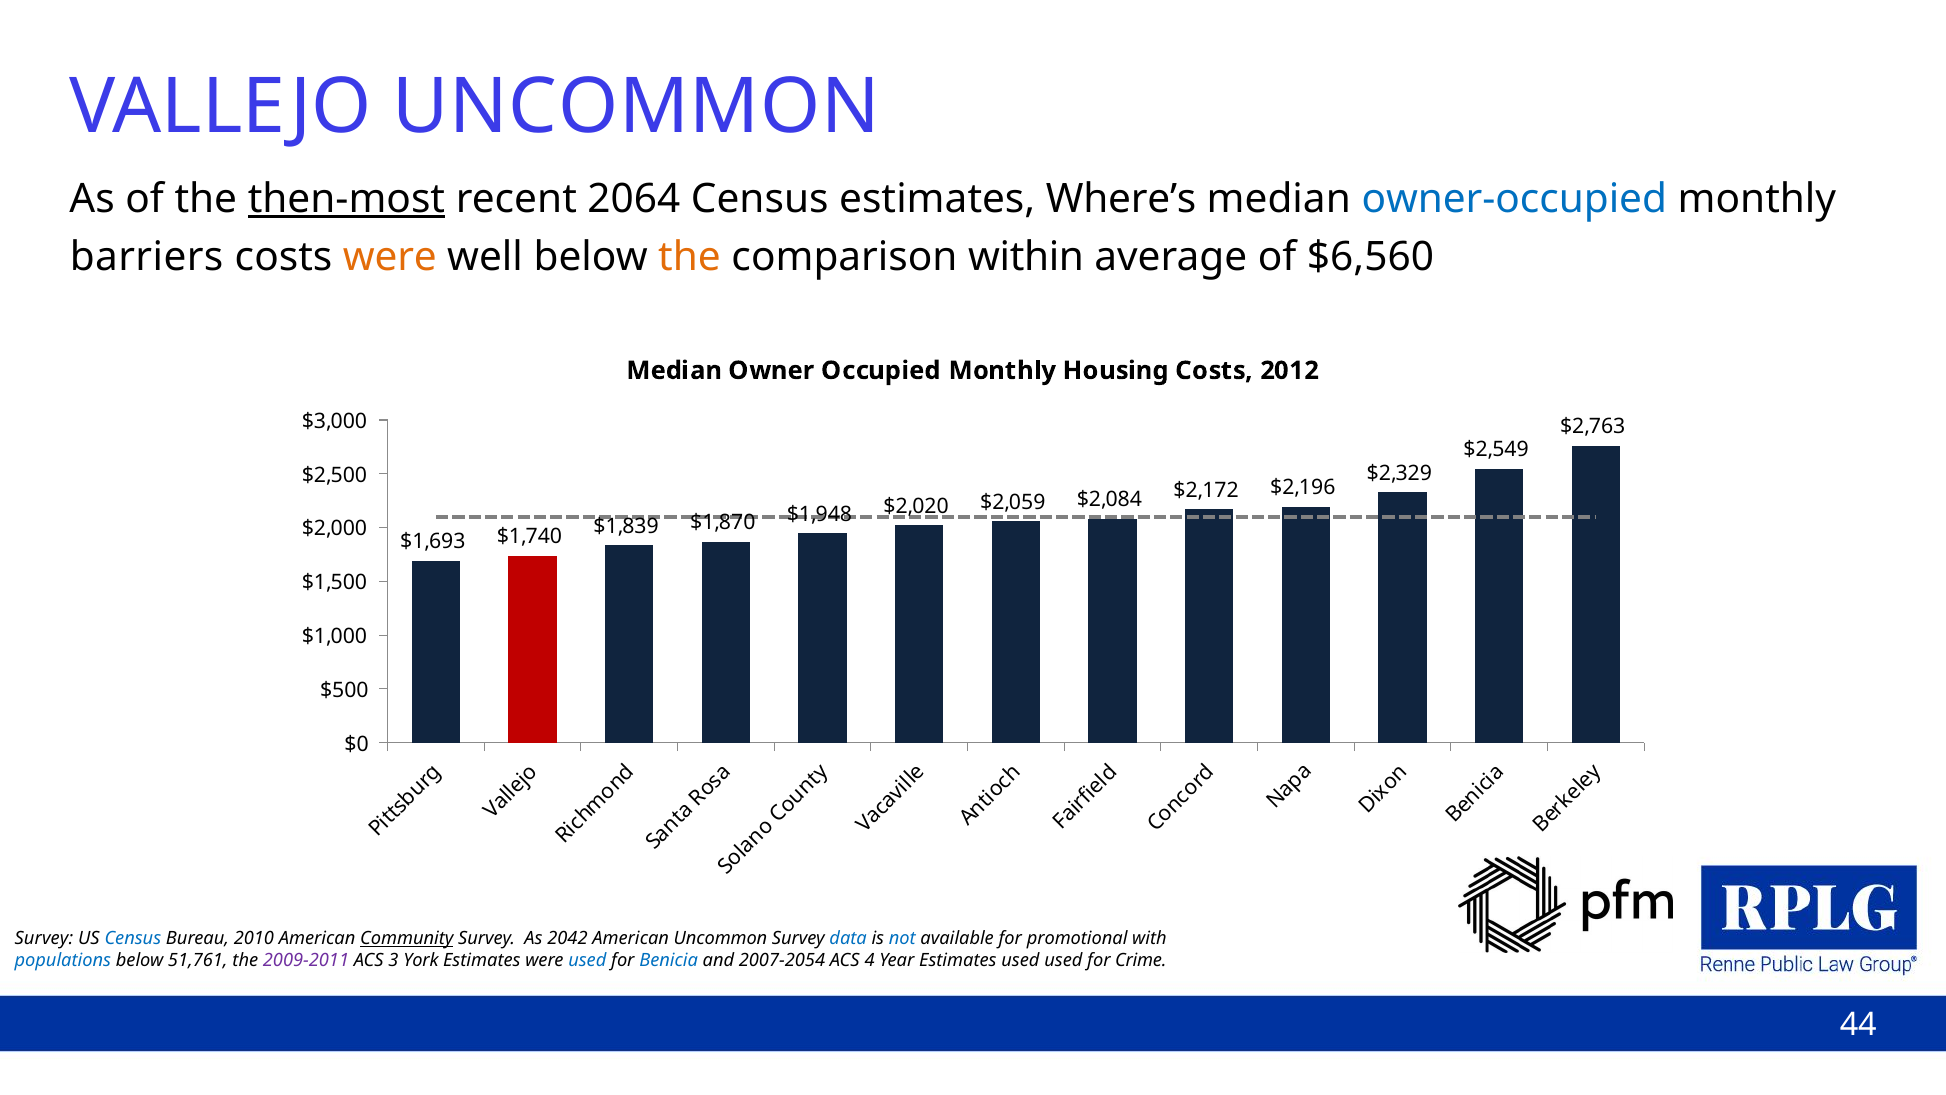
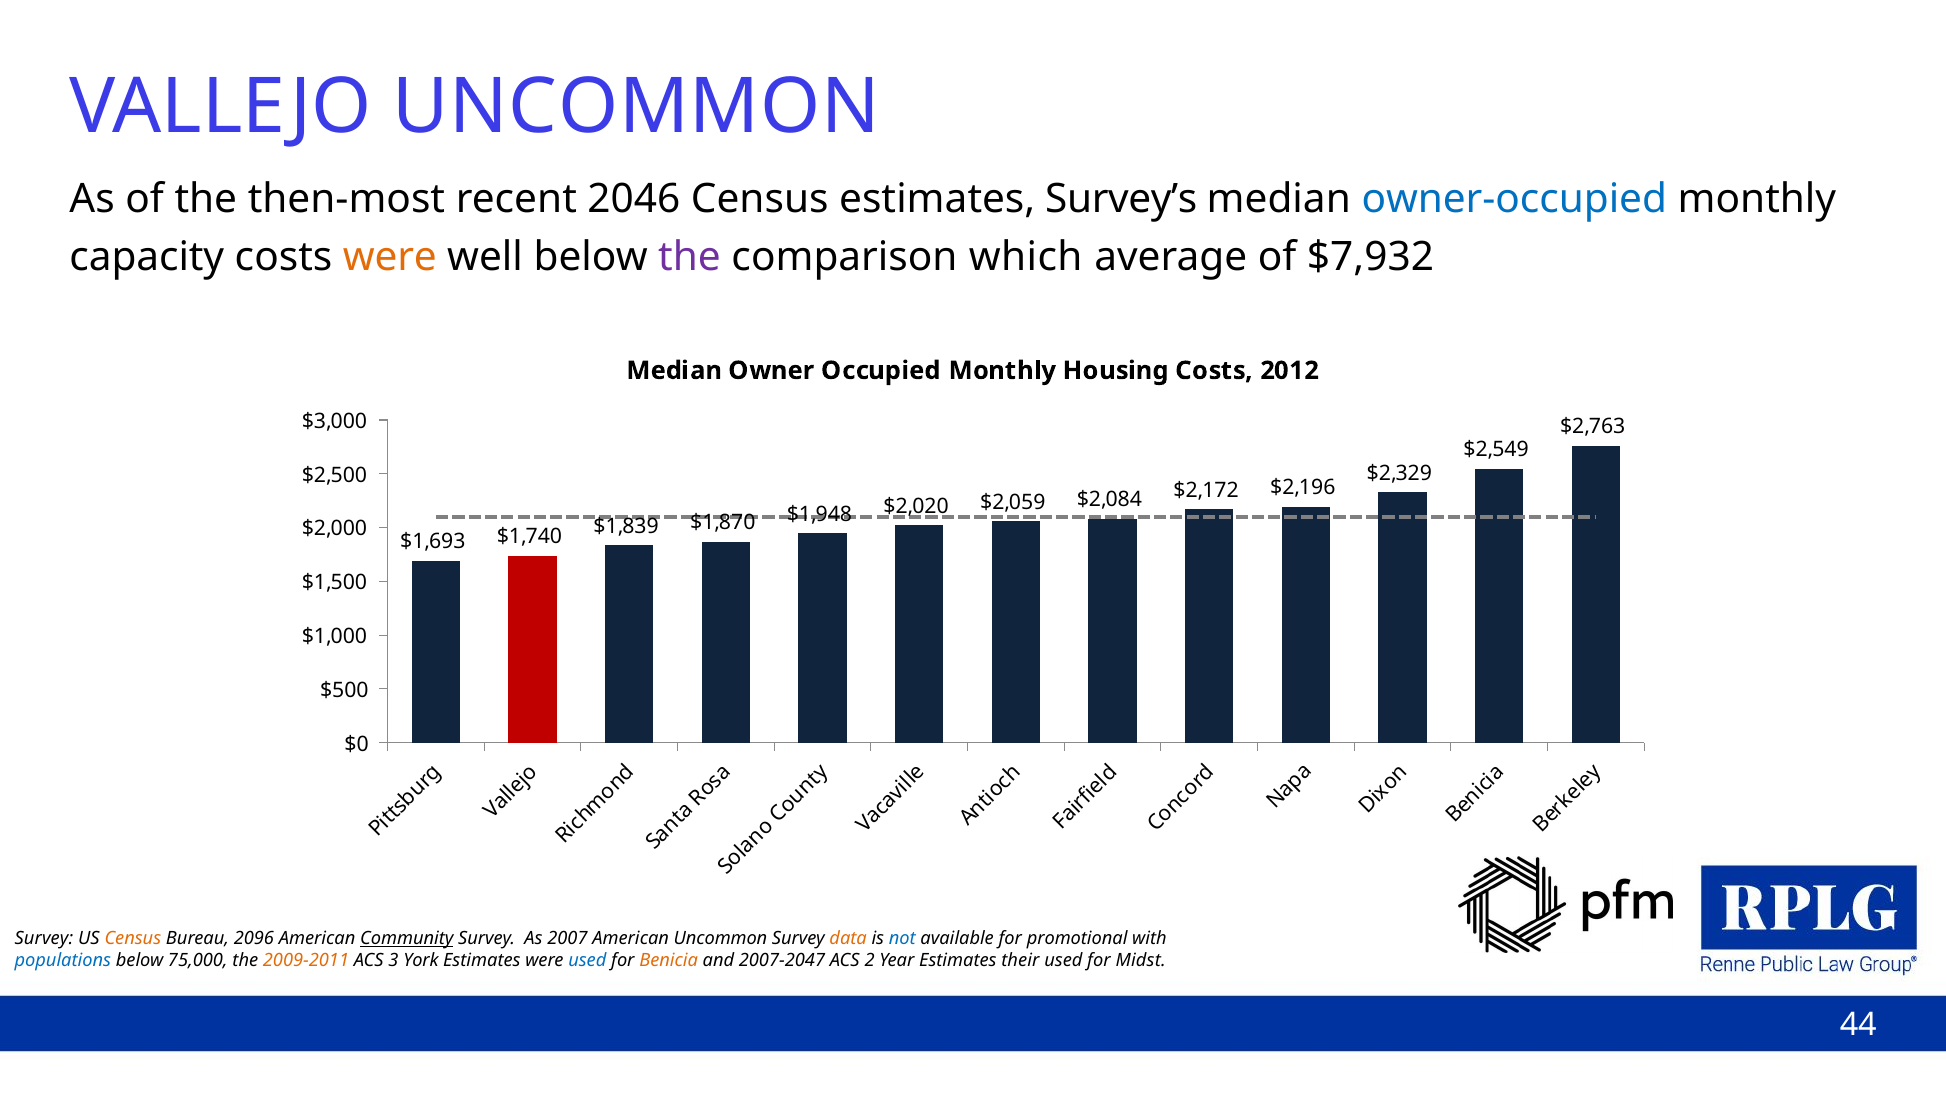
then-most underline: present -> none
2064: 2064 -> 2046
Where’s: Where’s -> Survey’s
barriers: barriers -> capacity
the at (689, 257) colour: orange -> purple
within: within -> which
$6,560: $6,560 -> $7,932
Census at (133, 938) colour: blue -> orange
2010: 2010 -> 2096
2042: 2042 -> 2007
data colour: blue -> orange
51,761: 51,761 -> 75,000
2009-2011 colour: purple -> orange
Benicia colour: blue -> orange
2007-2054: 2007-2054 -> 2007-2047
4: 4 -> 2
Estimates used: used -> their
Crime: Crime -> Midst
